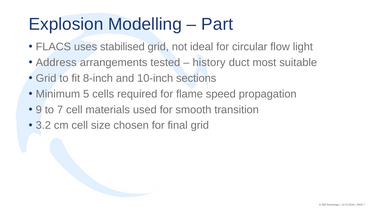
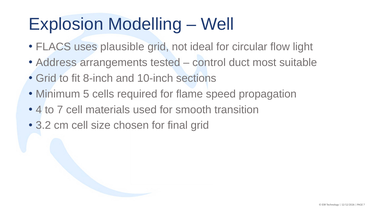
Part: Part -> Well
stabilised: stabilised -> plausible
history: history -> control
9: 9 -> 4
